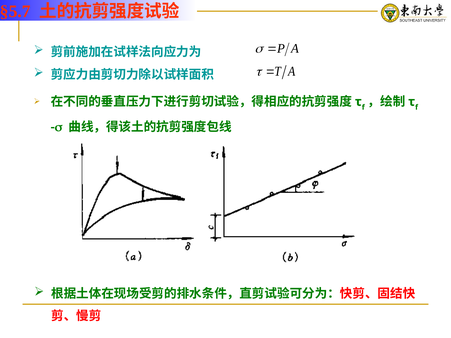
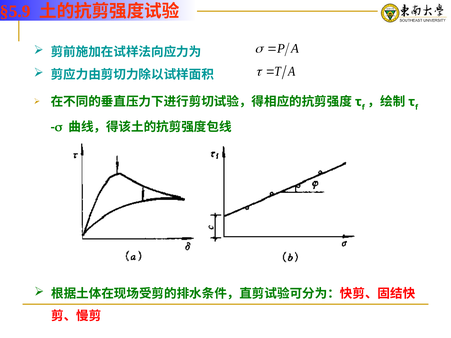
§5.7: §5.7 -> §5.9
